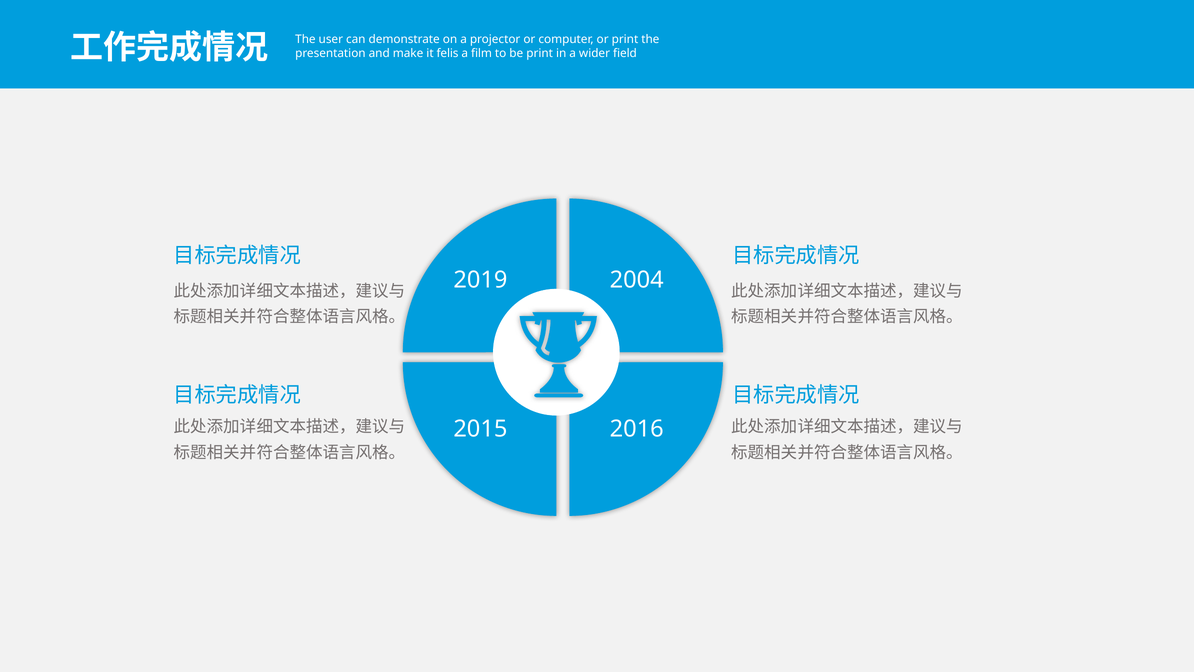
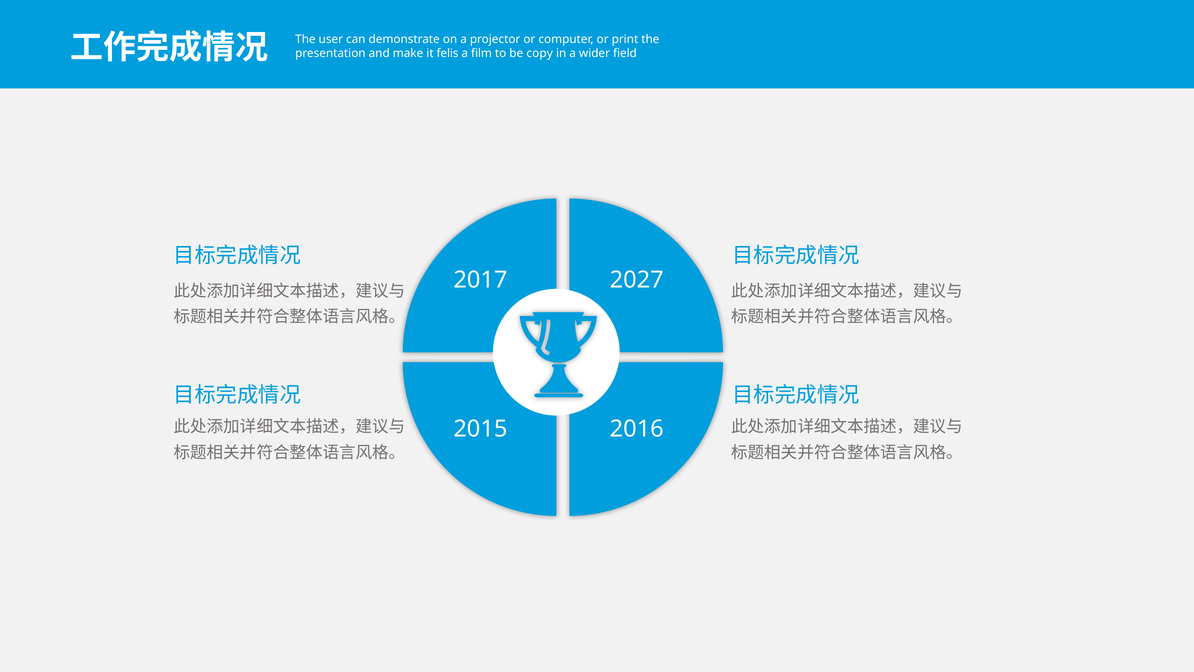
be print: print -> copy
2019: 2019 -> 2017
2004: 2004 -> 2027
